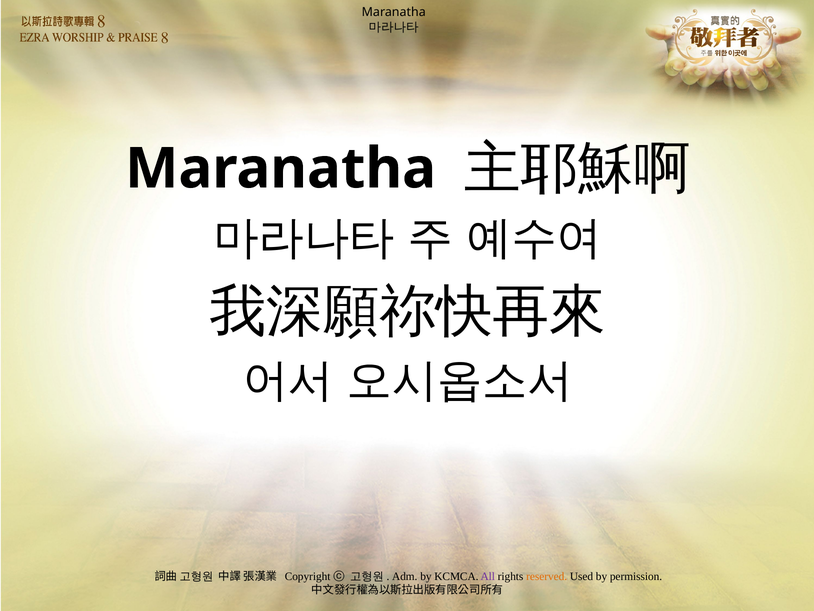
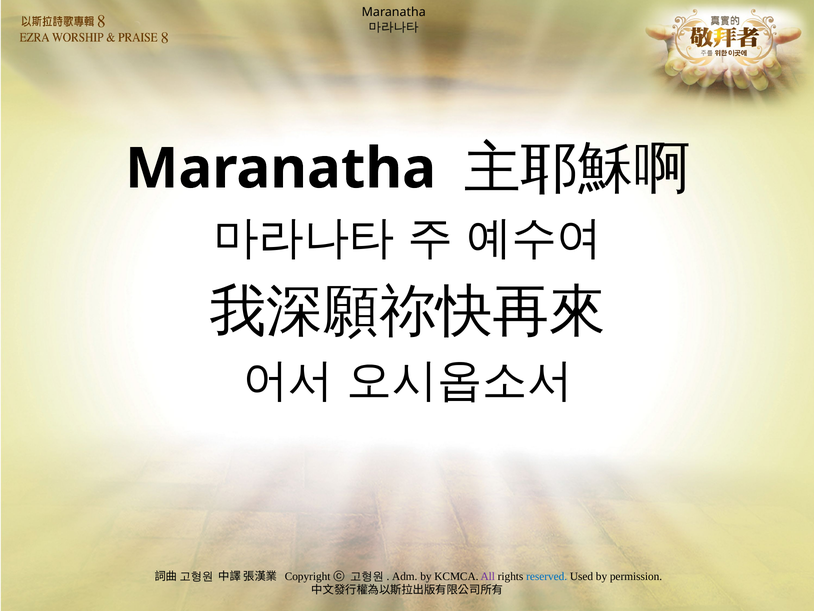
reserved colour: orange -> blue
